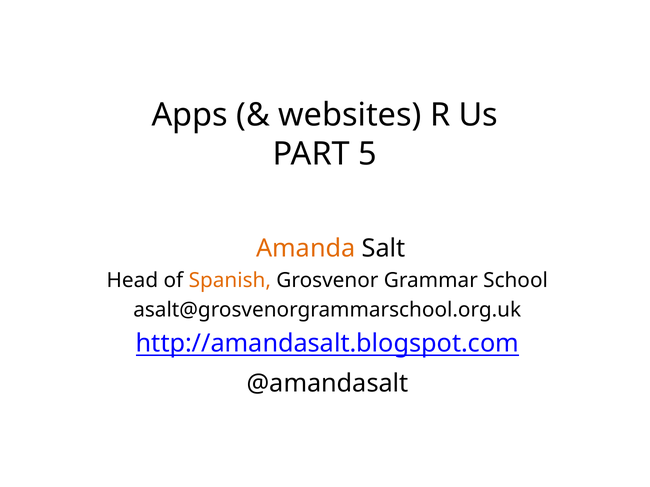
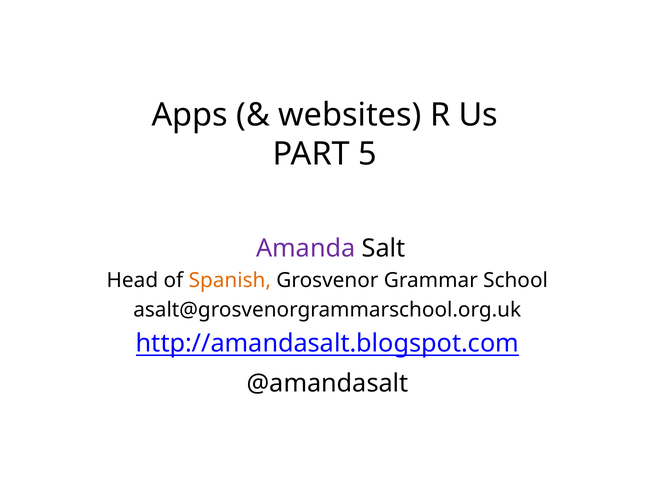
Amanda colour: orange -> purple
